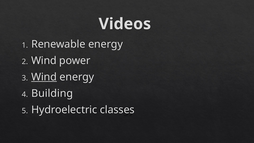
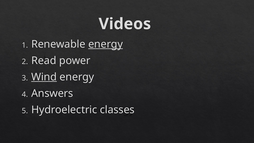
energy at (106, 44) underline: none -> present
Wind at (44, 61): Wind -> Read
Building: Building -> Answers
